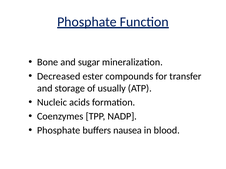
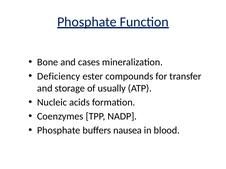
sugar: sugar -> cases
Decreased: Decreased -> Deficiency
